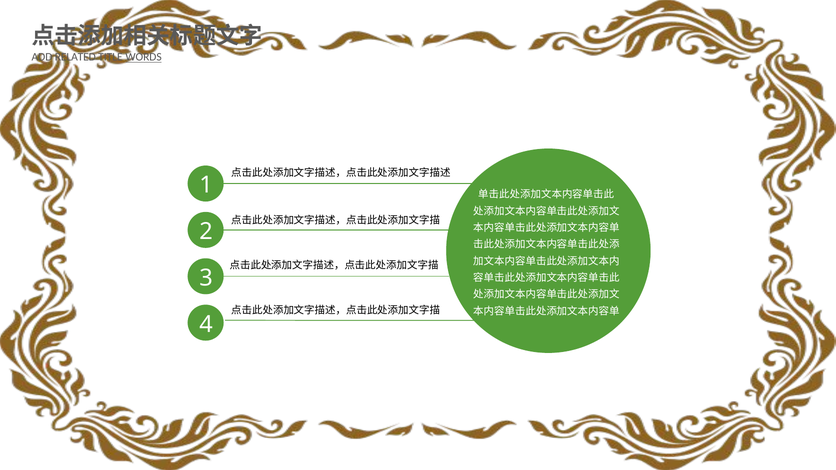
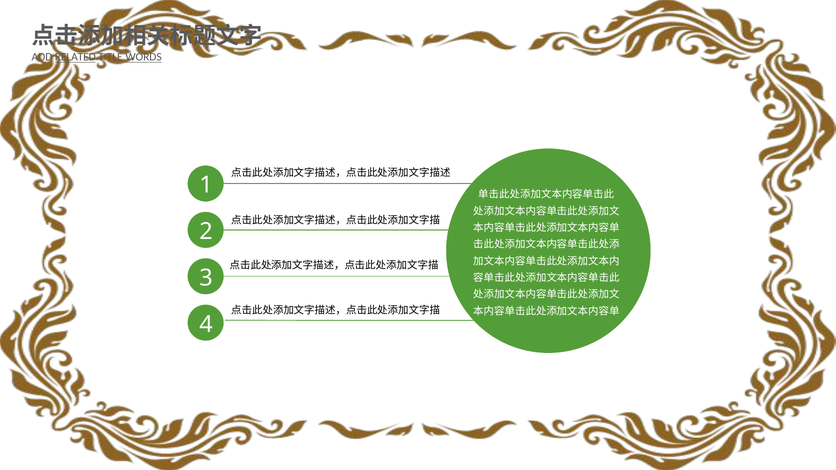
RELATED underline: none -> present
